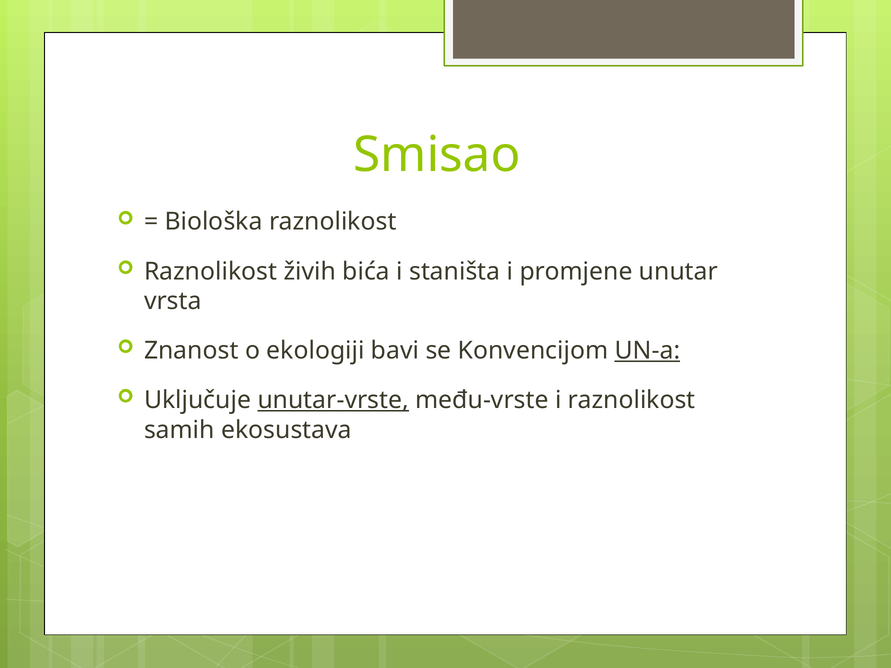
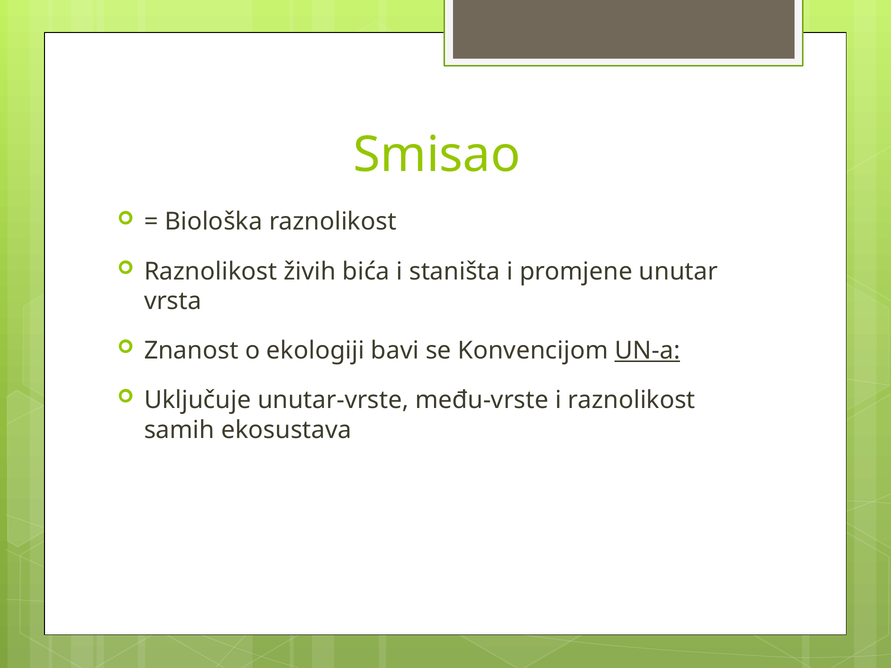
unutar-vrste underline: present -> none
